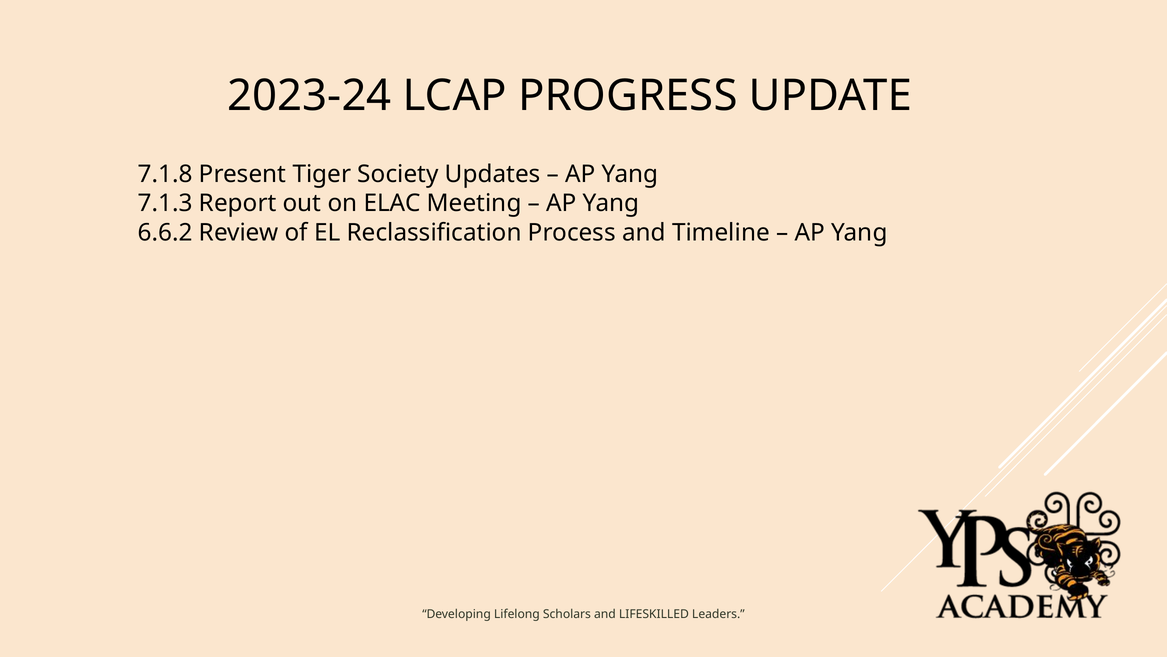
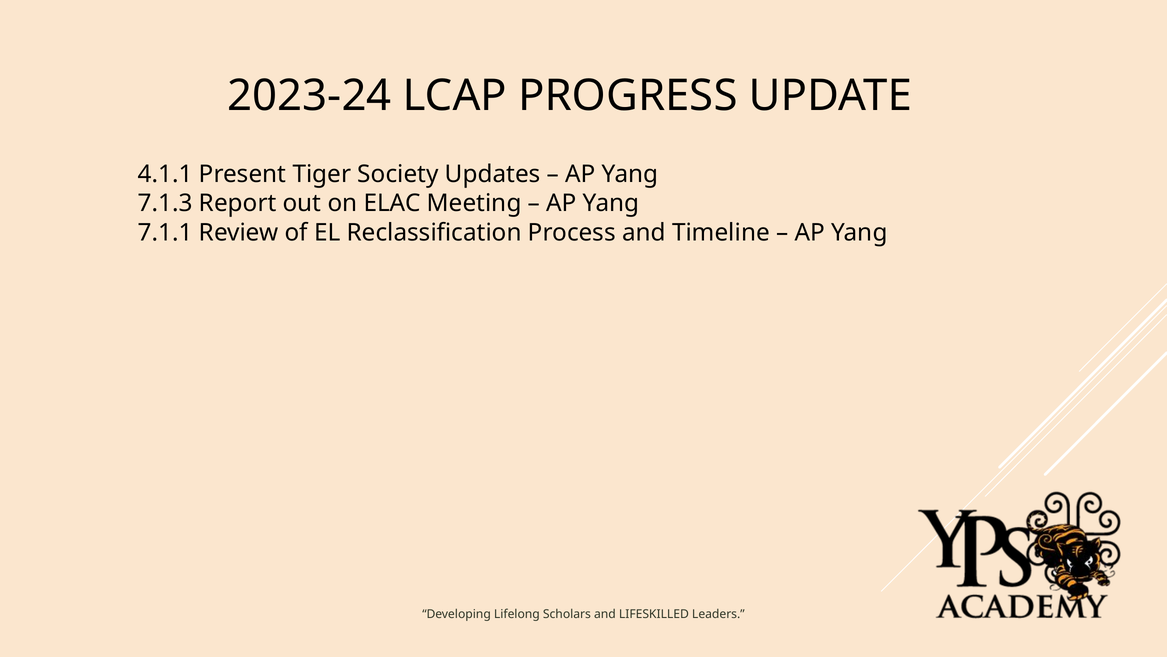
7.1.8: 7.1.8 -> 4.1.1
6.6.2: 6.6.2 -> 7.1.1
